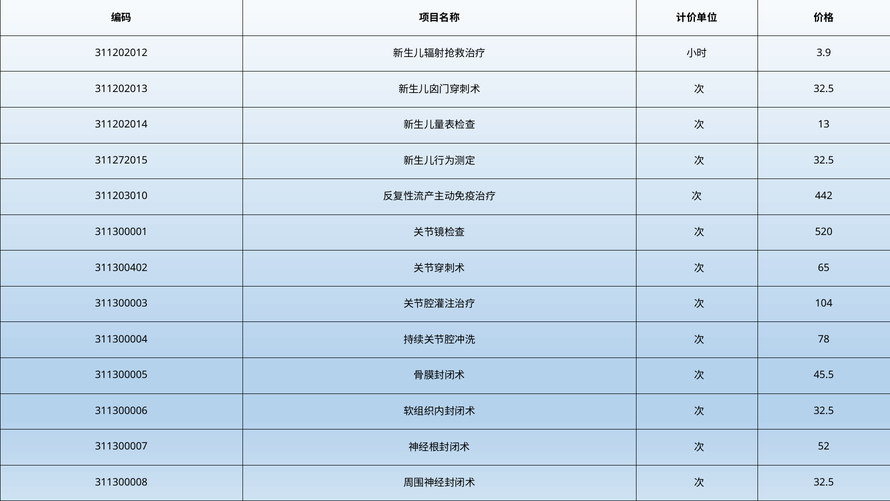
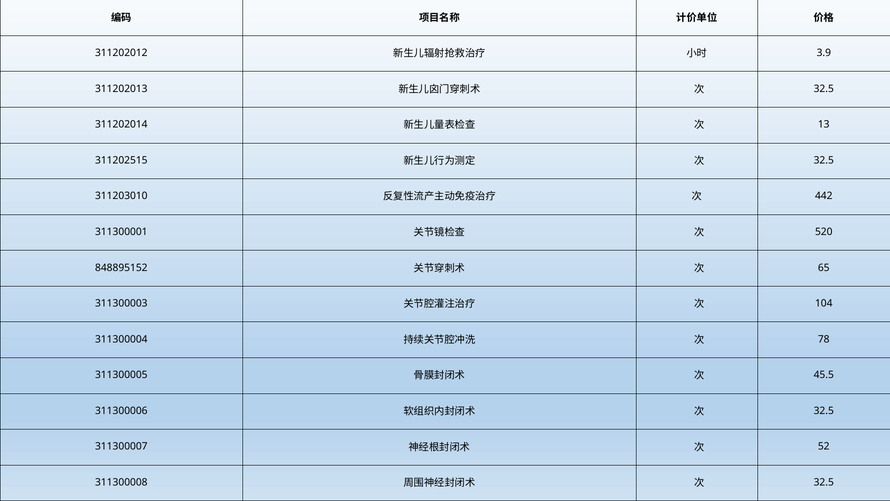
311272015: 311272015 -> 311202515
311300402: 311300402 -> 848895152
